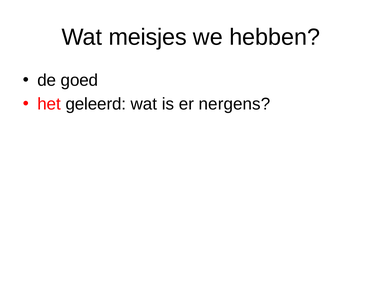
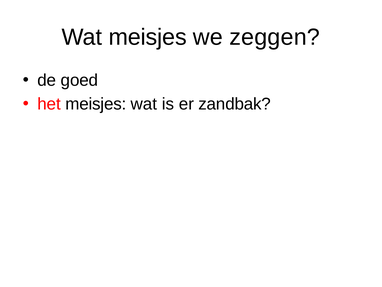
hebben: hebben -> zeggen
het geleerd: geleerd -> meisjes
nergens: nergens -> zandbak
